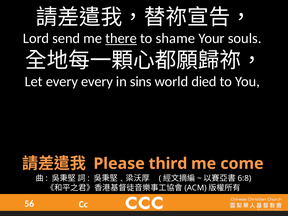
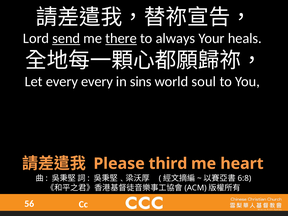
send underline: none -> present
shame: shame -> always
souls: souls -> heals
died: died -> soul
come: come -> heart
